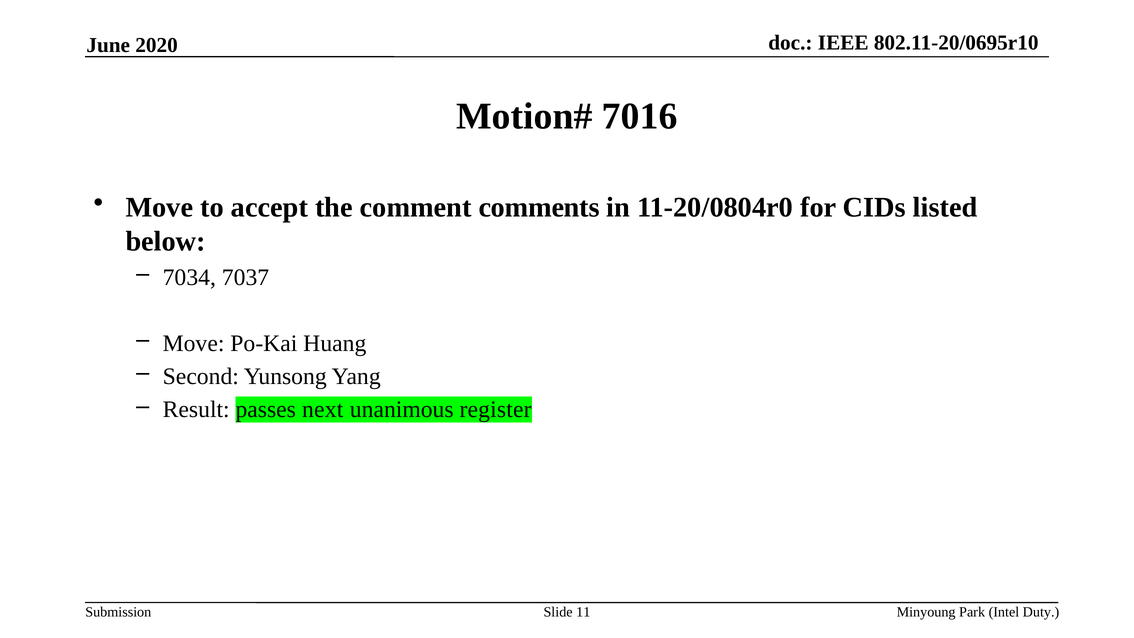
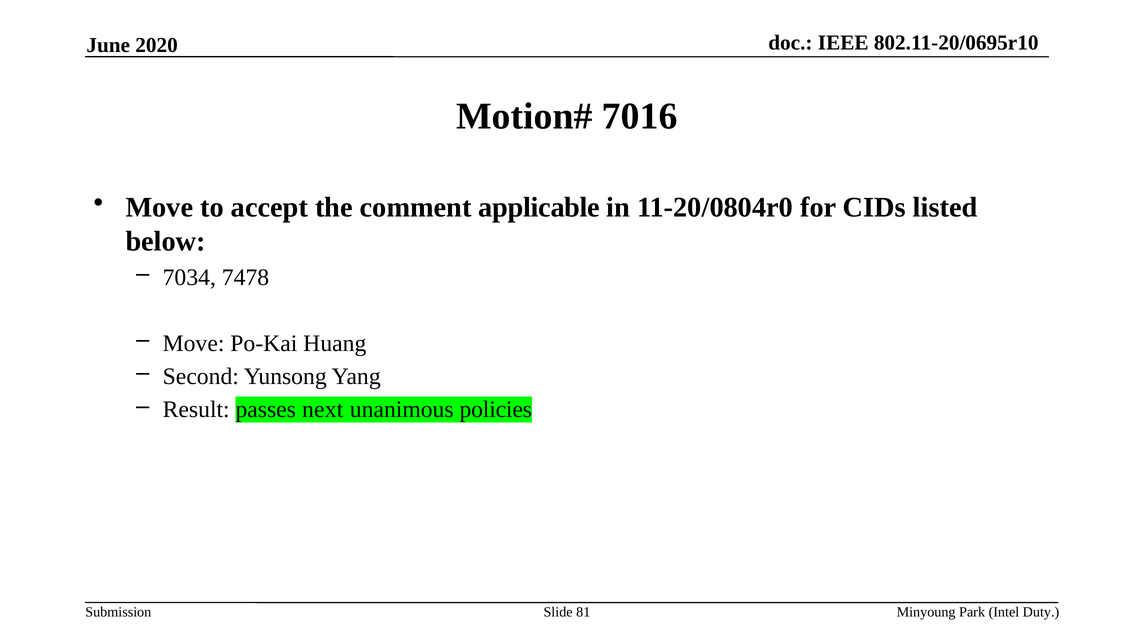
comments: comments -> applicable
7037: 7037 -> 7478
register: register -> policies
11: 11 -> 81
